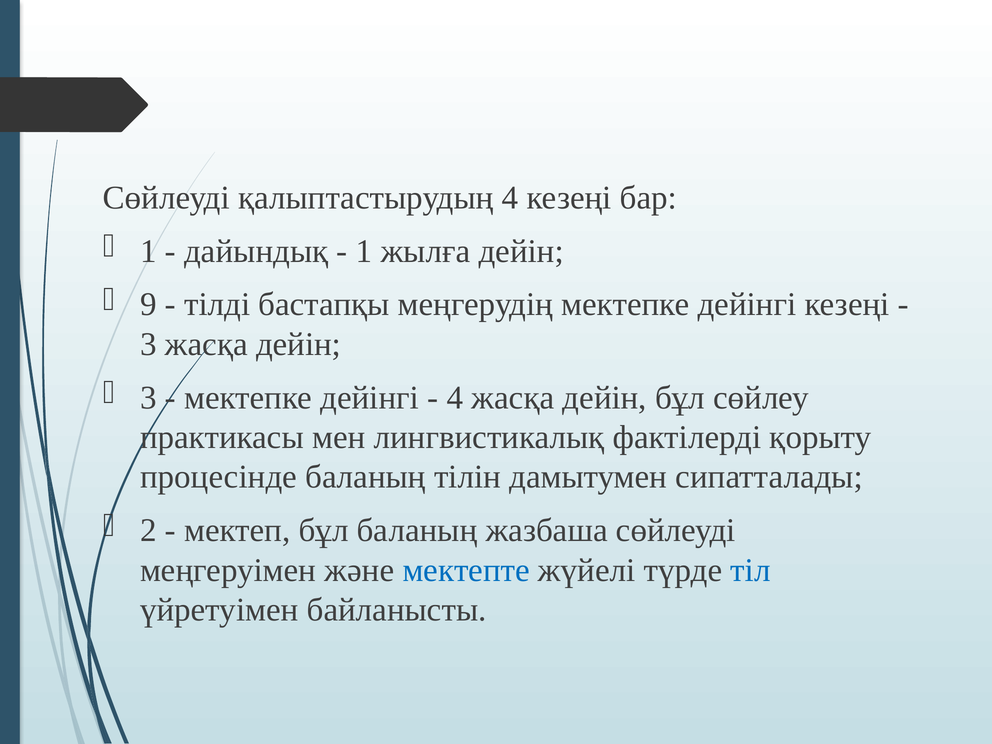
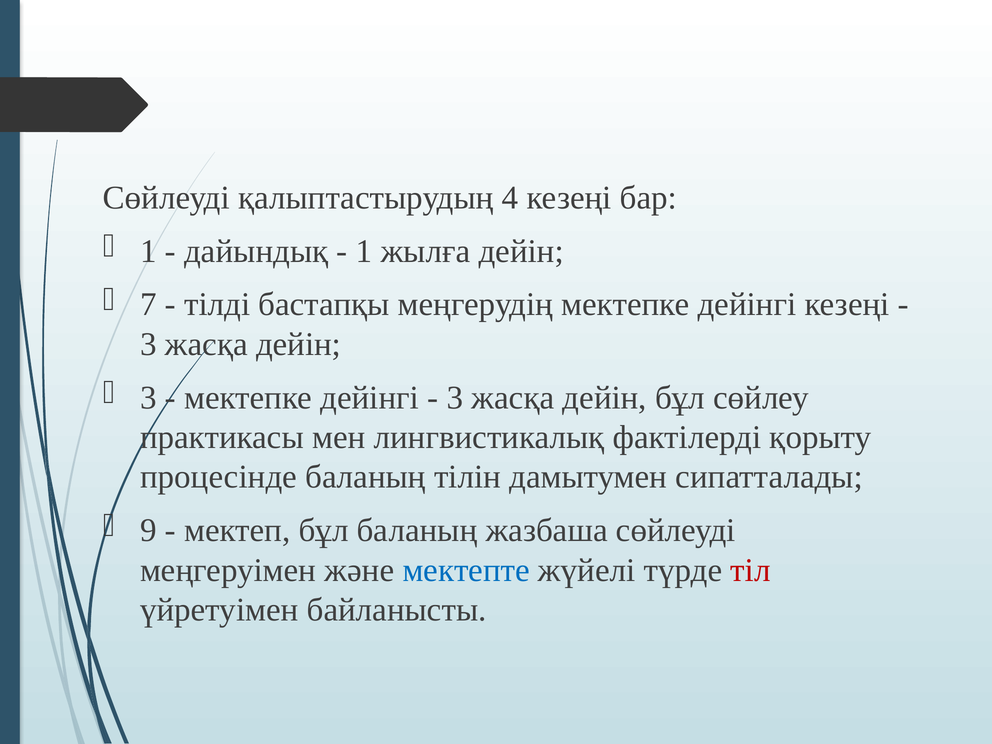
9: 9 -> 7
4 at (455, 398): 4 -> 3
2: 2 -> 9
тіл colour: blue -> red
